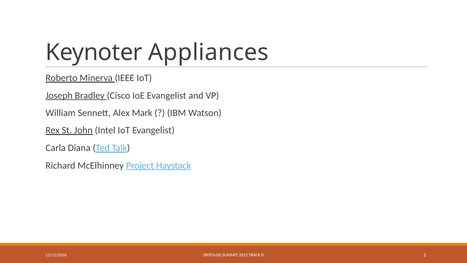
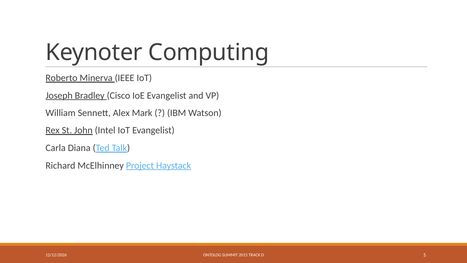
Appliances: Appliances -> Computing
